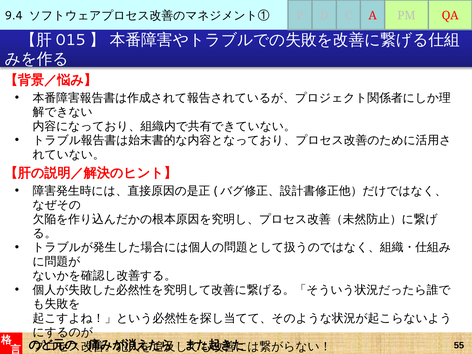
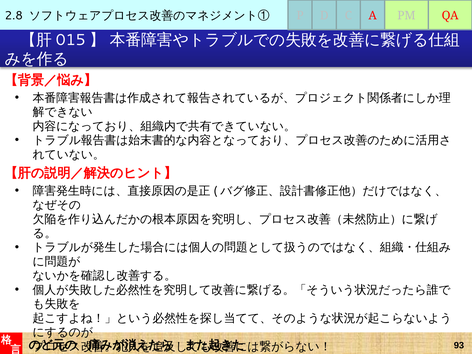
9.4: 9.4 -> 2.8
55: 55 -> 93
